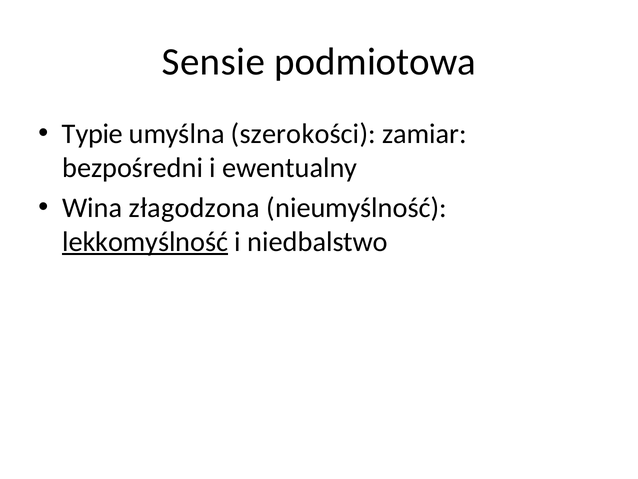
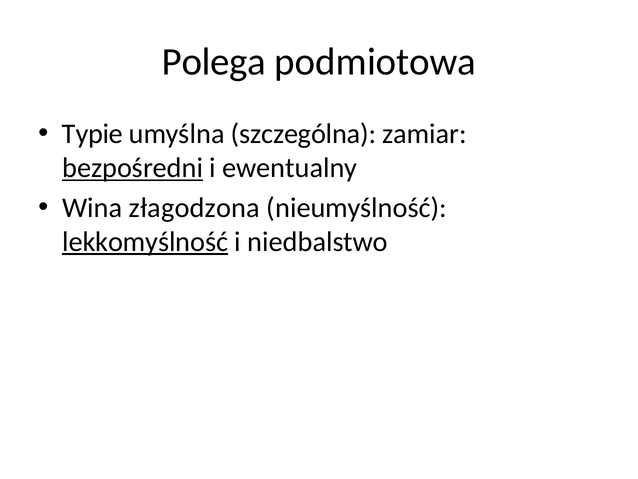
Sensie: Sensie -> Polega
szerokości: szerokości -> szczególna
bezpośredni underline: none -> present
